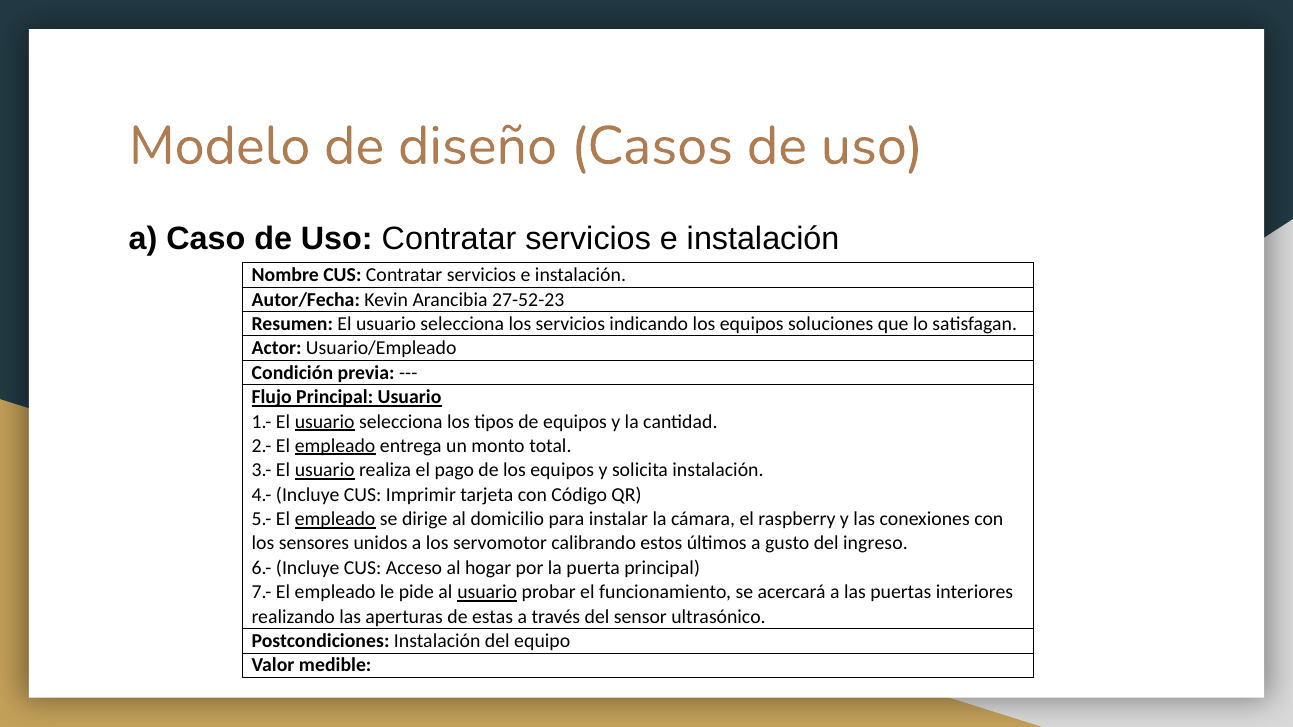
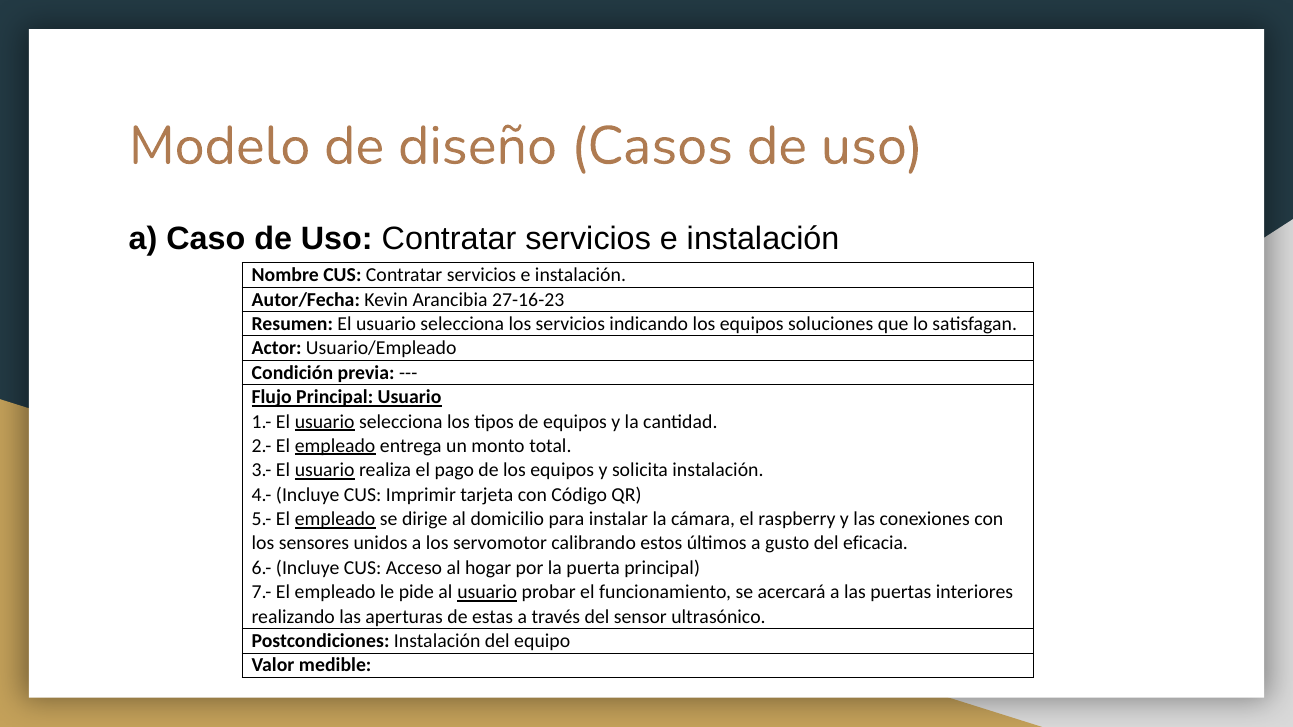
27-52-23: 27-52-23 -> 27-16-23
ingreso: ingreso -> eficacia
